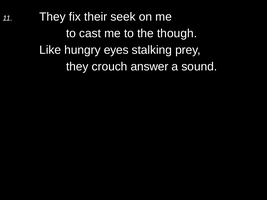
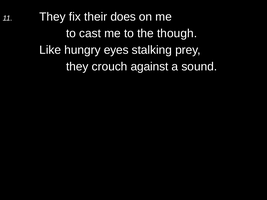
seek: seek -> does
answer: answer -> against
